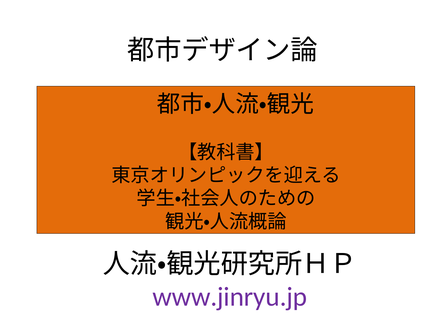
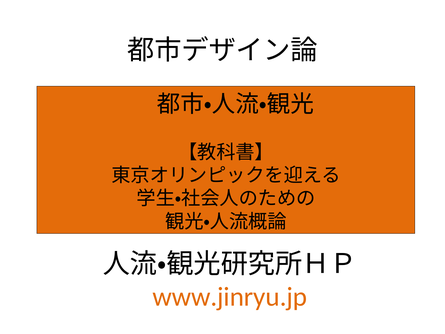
www.jinryu.jp colour: purple -> orange
